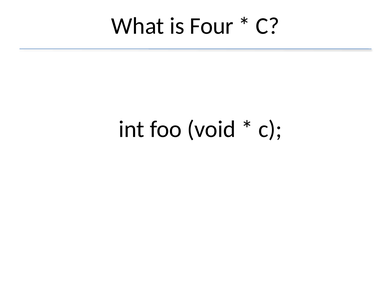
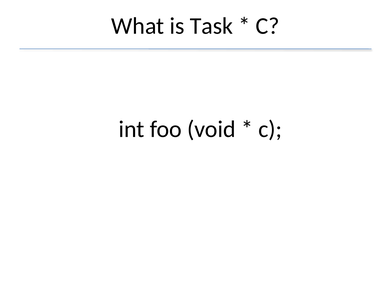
Four: Four -> Task
